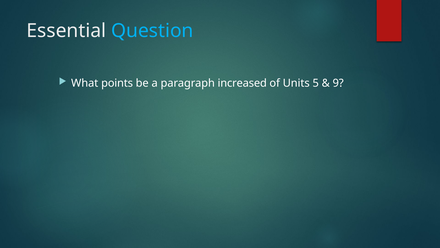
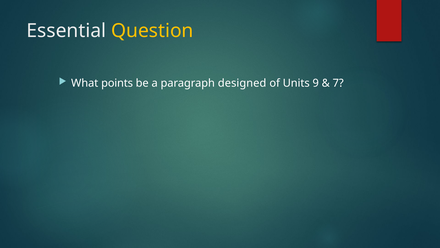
Question colour: light blue -> yellow
increased: increased -> designed
5: 5 -> 9
9: 9 -> 7
